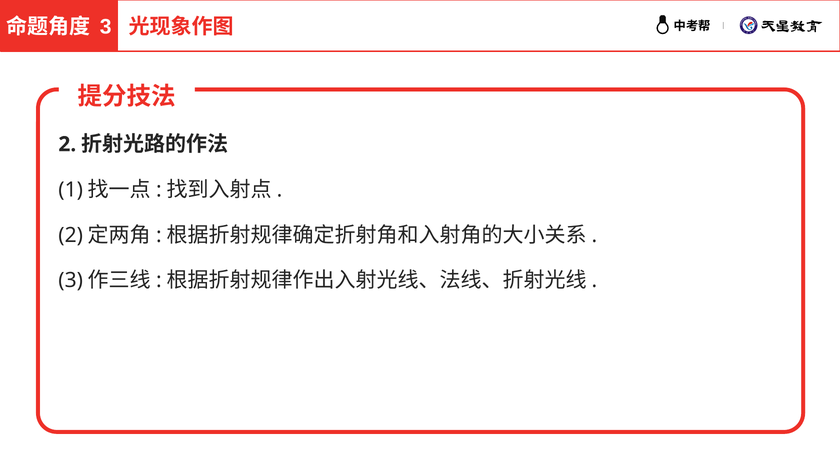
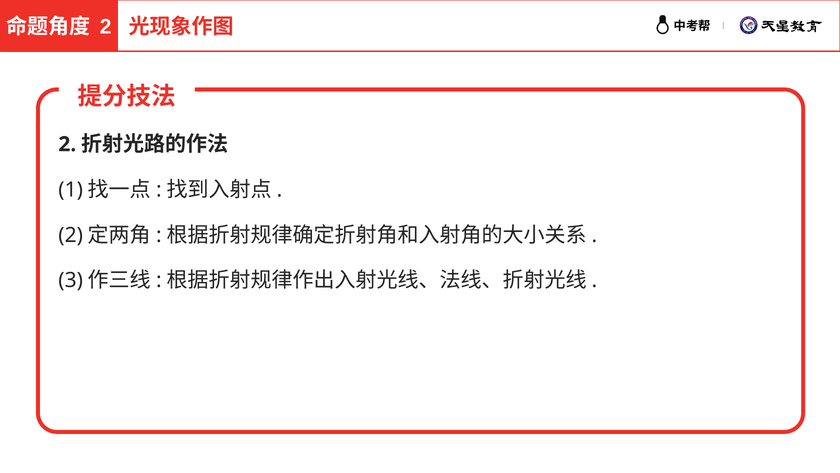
3 at (106, 27): 3 -> 2
